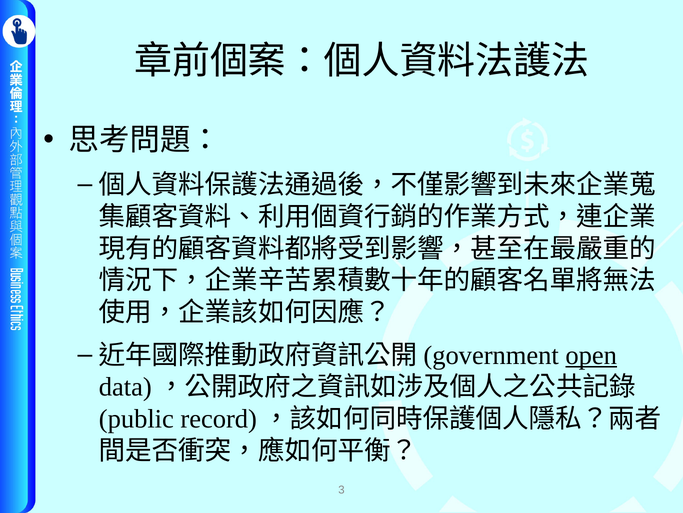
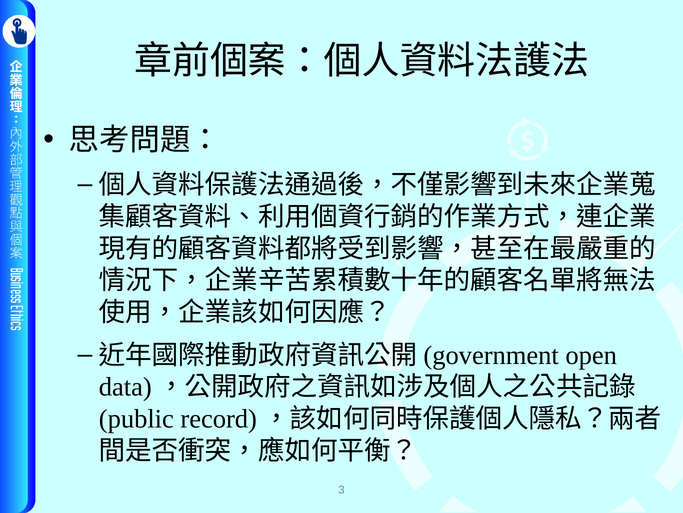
open underline: present -> none
